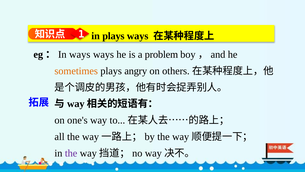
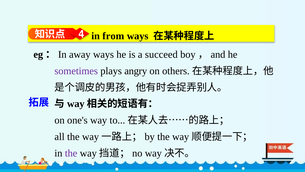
1: 1 -> 4
in plays: plays -> from
eg：In ways: ways -> away
problem: problem -> succeed
sometimes colour: orange -> purple
